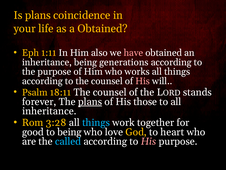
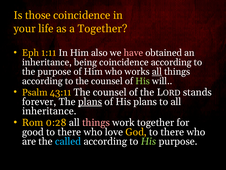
Is plans: plans -> those
a Obtained: Obtained -> Together
being generations: generations -> coincidence
all at (157, 71) underline: none -> present
His at (143, 81) colour: pink -> light green
18:11: 18:11 -> 43:11
His those: those -> plans
3:28: 3:28 -> 0:28
things at (96, 122) colour: light blue -> pink
good to being: being -> there
heart at (172, 132): heart -> there
His at (149, 141) colour: pink -> light green
